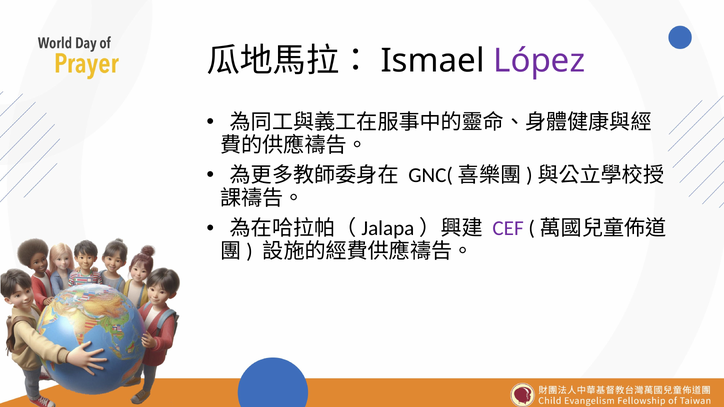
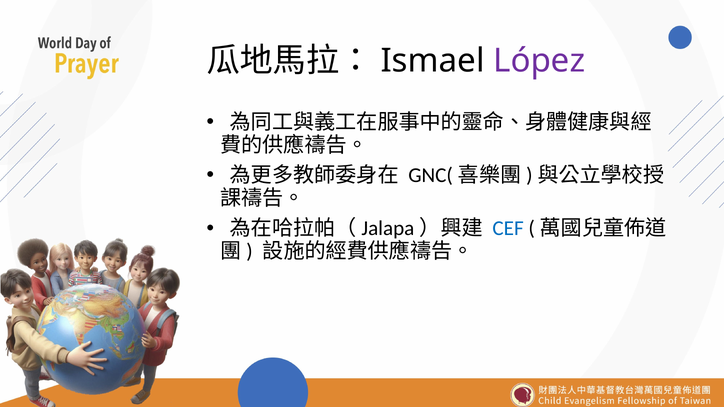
CEF colour: purple -> blue
